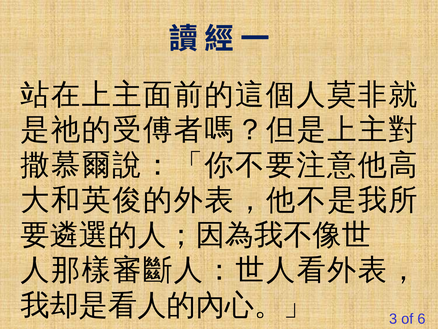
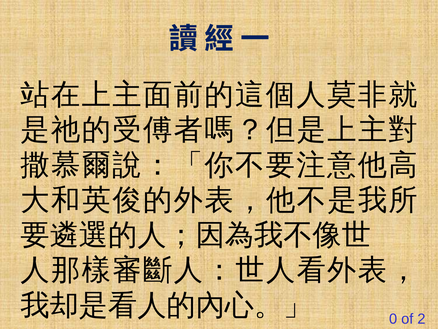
3: 3 -> 0
6: 6 -> 2
